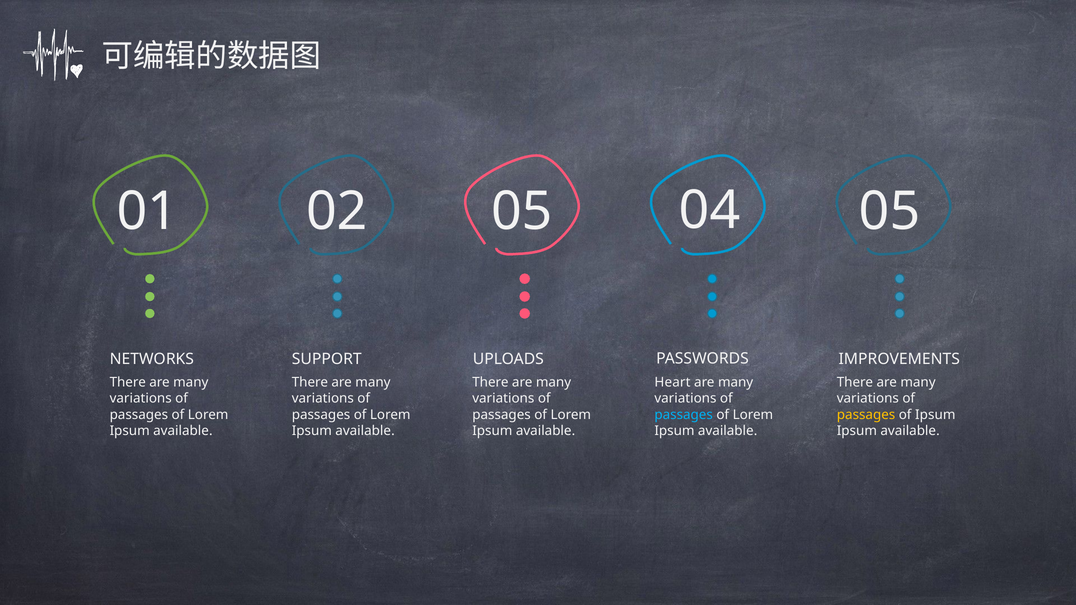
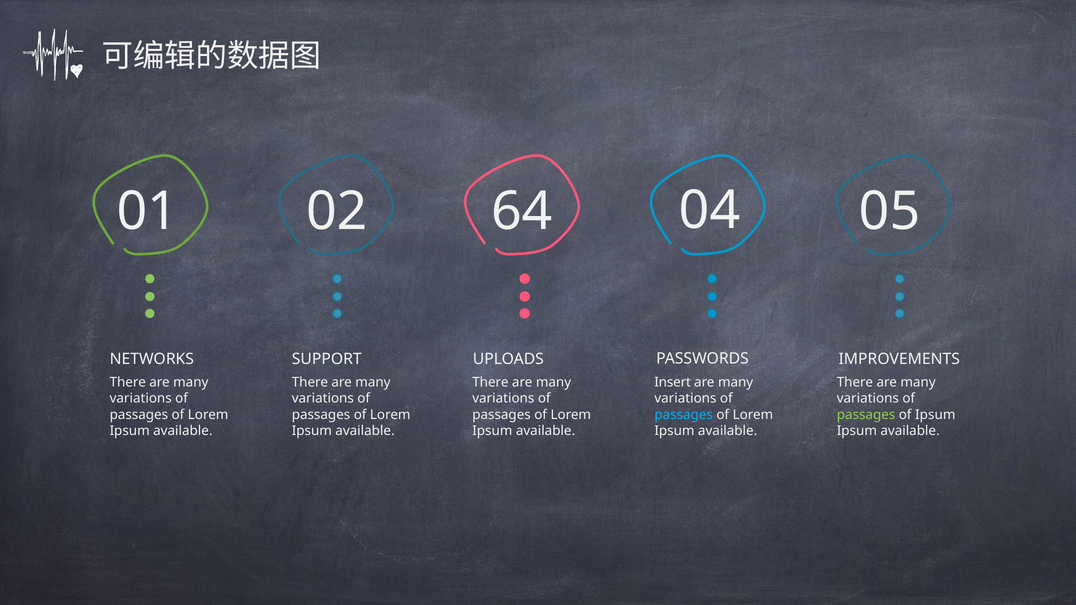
02 05: 05 -> 64
Heart: Heart -> Insert
passages at (866, 415) colour: yellow -> light green
